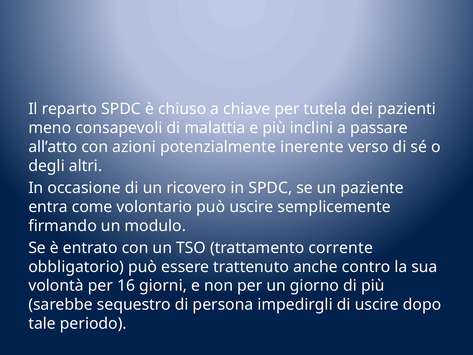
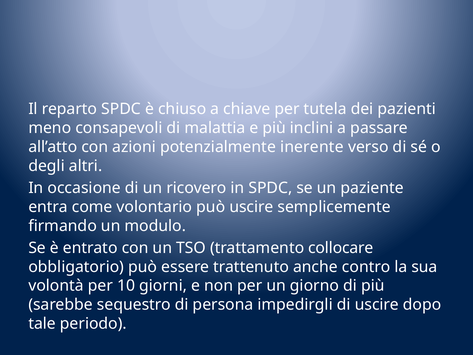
corrente: corrente -> collocare
16: 16 -> 10
